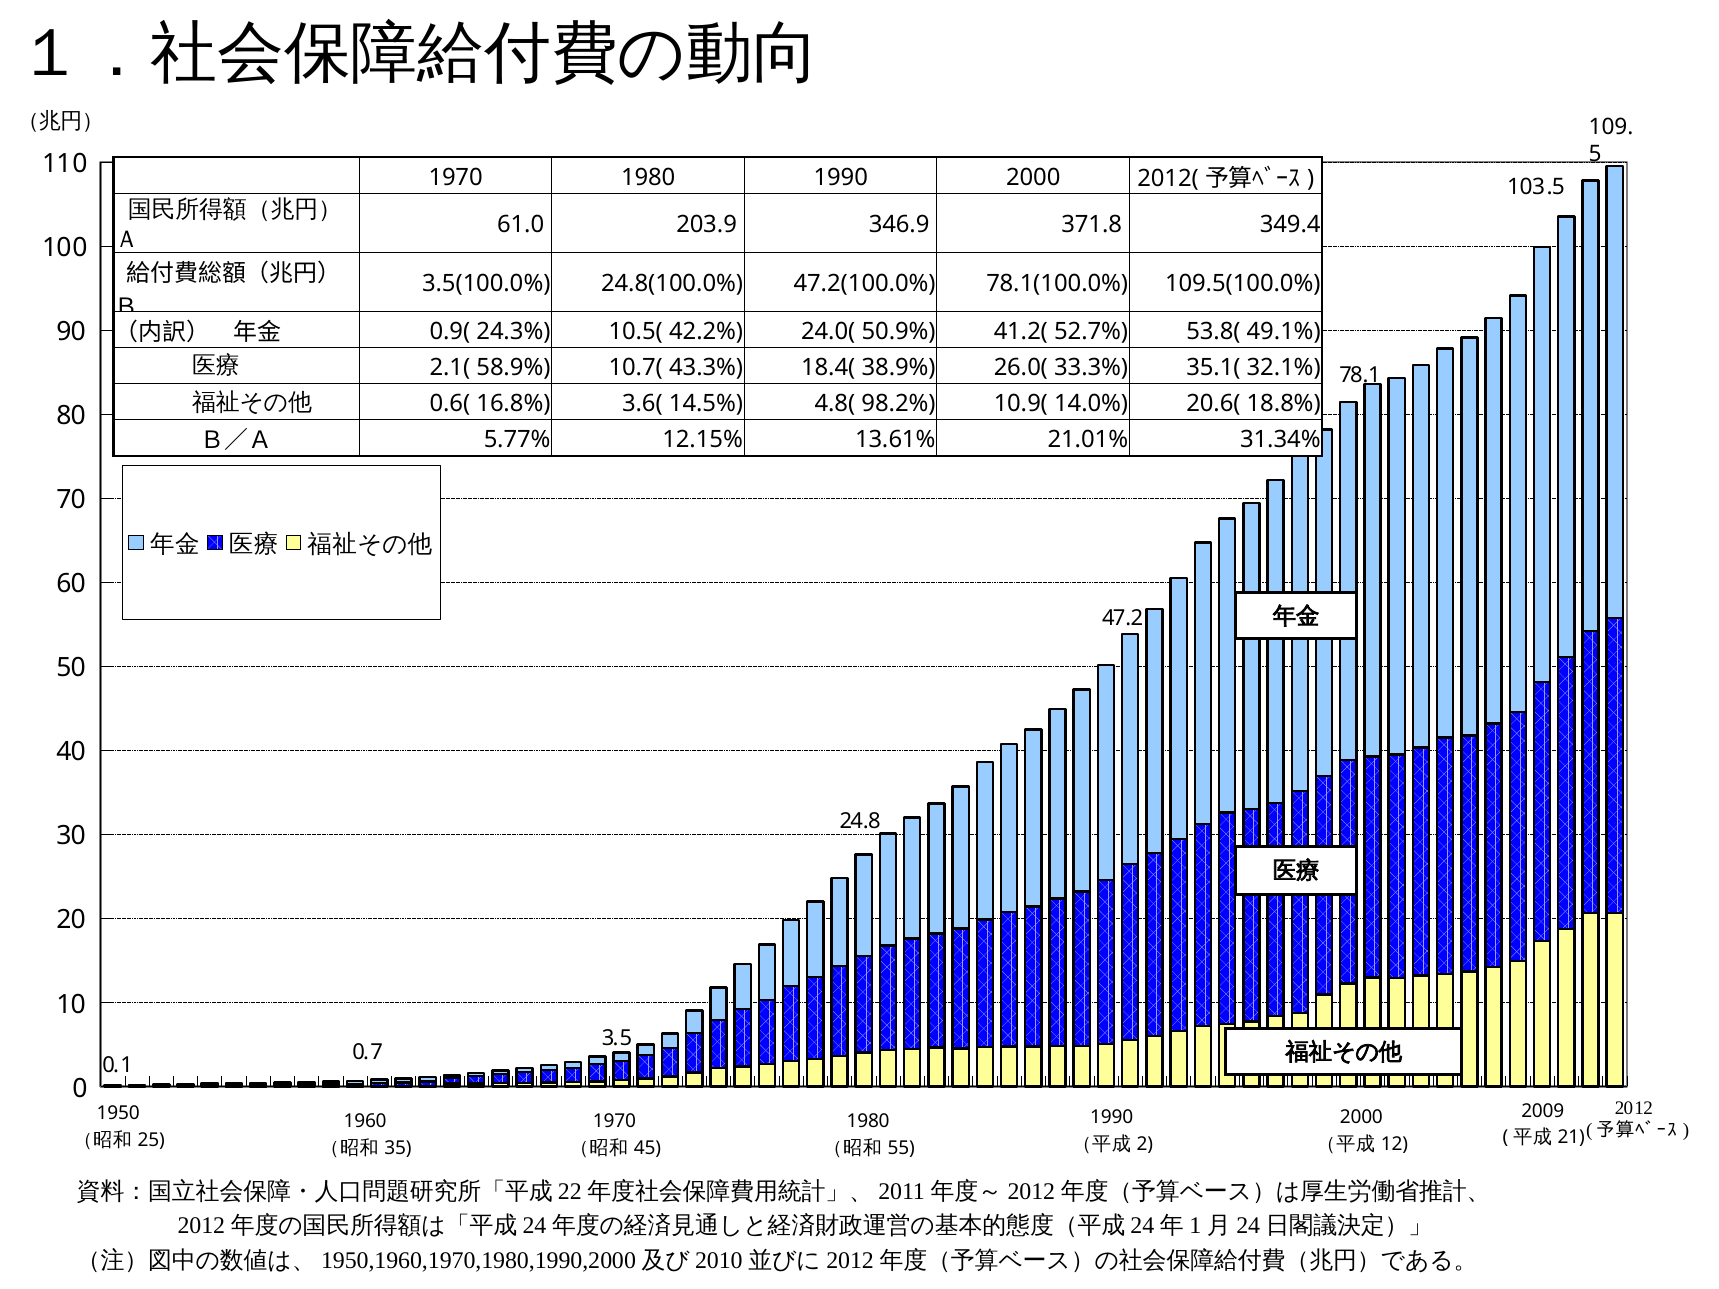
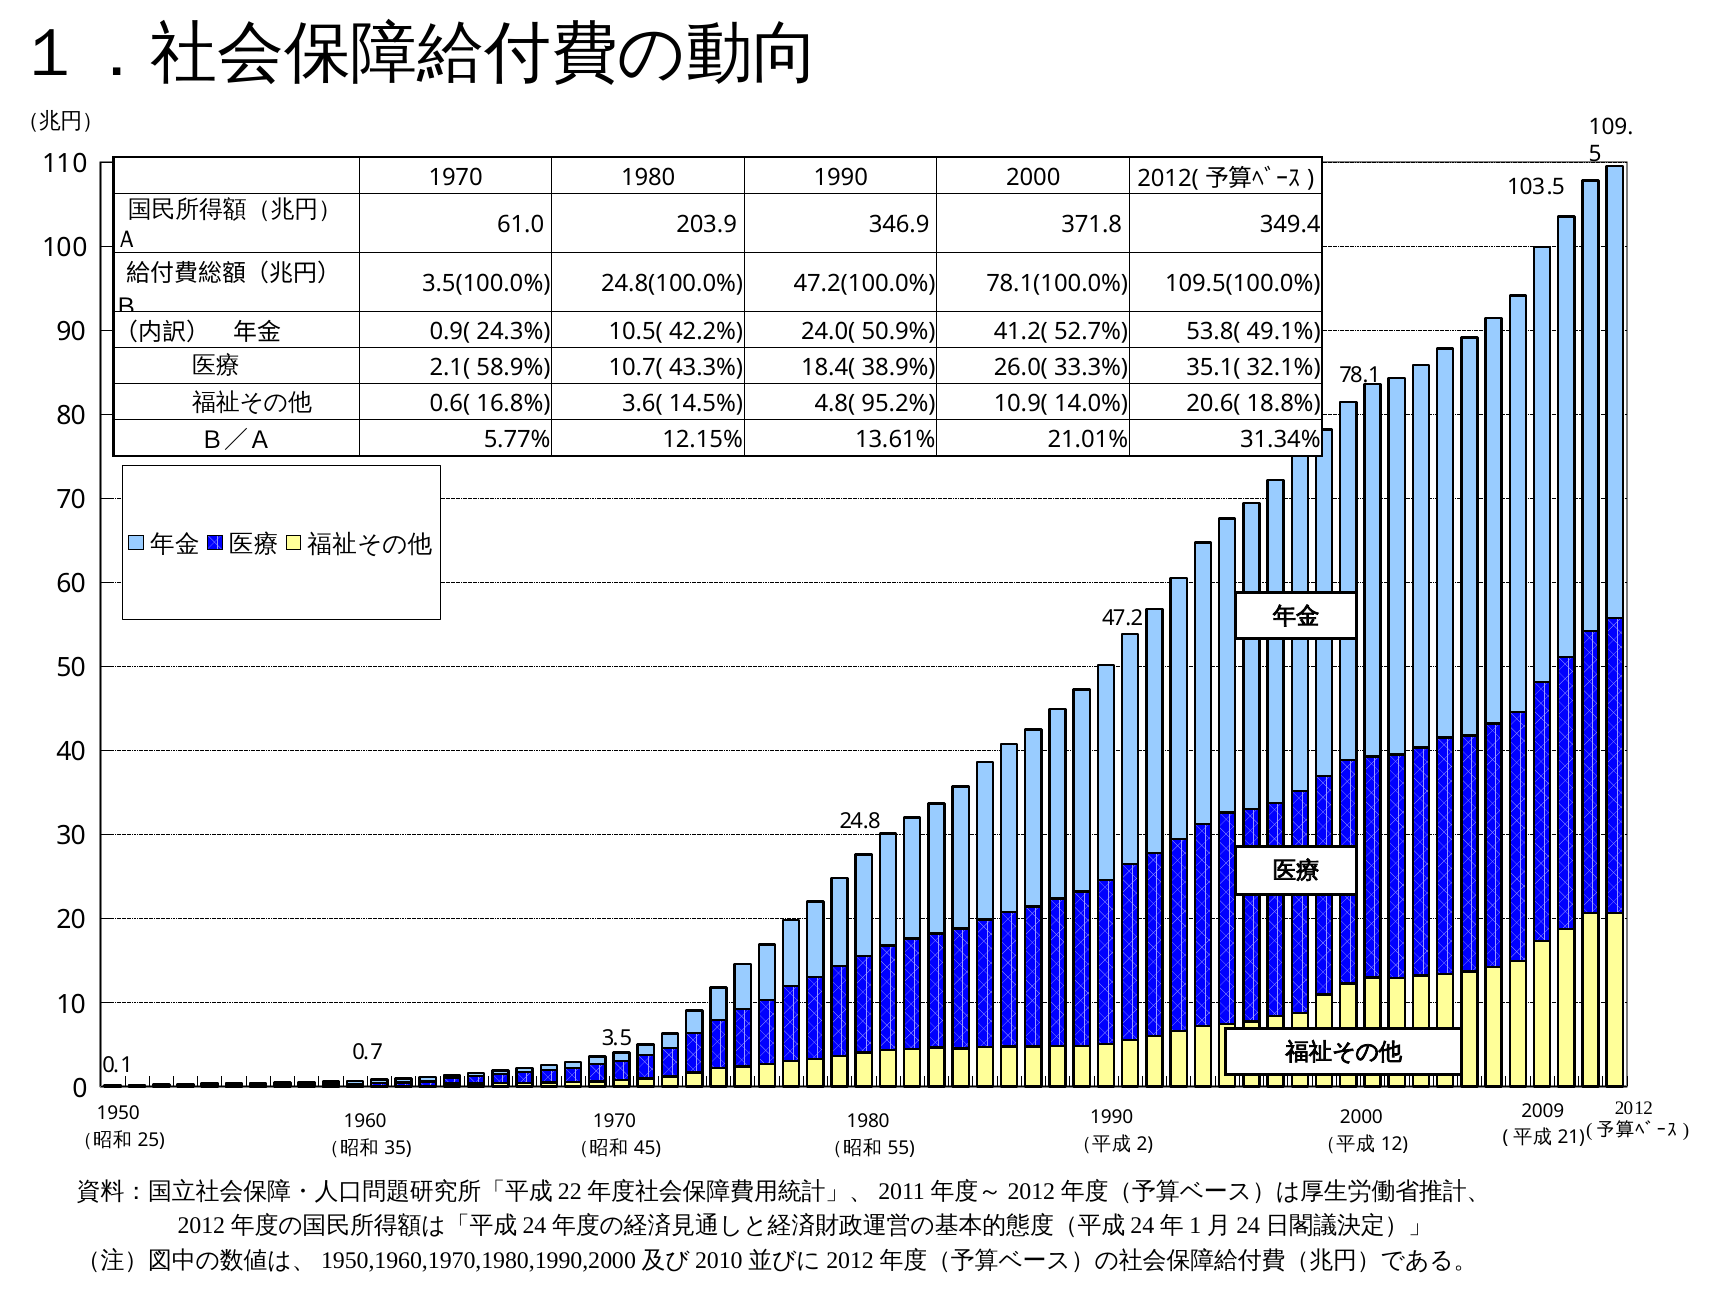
98.2%: 98.2% -> 95.2%
